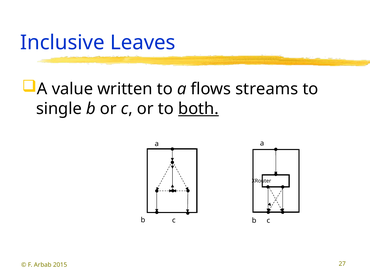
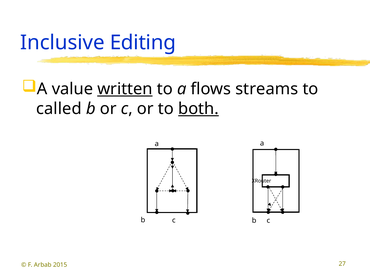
Leaves: Leaves -> Editing
written underline: none -> present
single: single -> called
